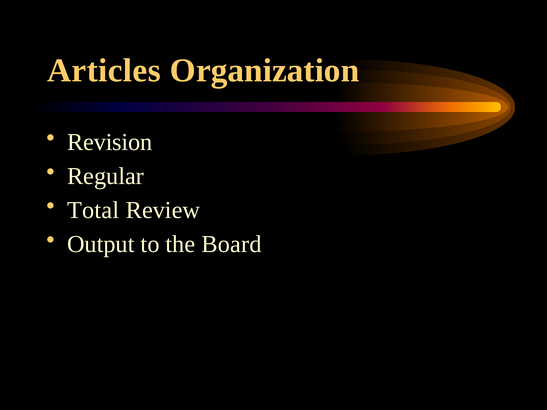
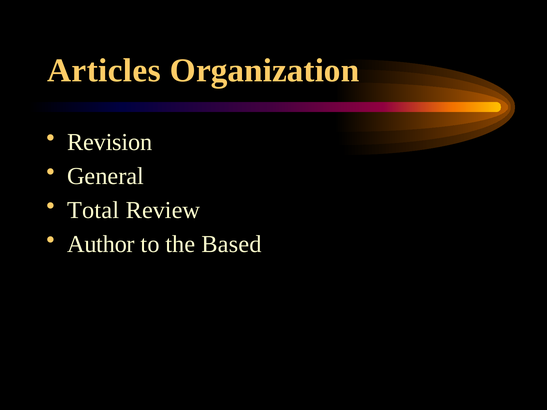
Regular: Regular -> General
Output: Output -> Author
Board: Board -> Based
